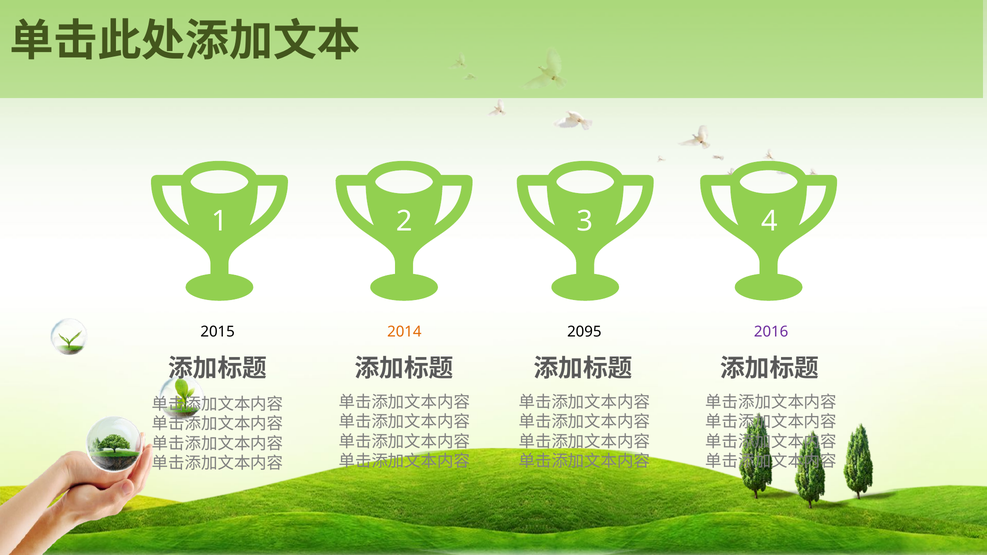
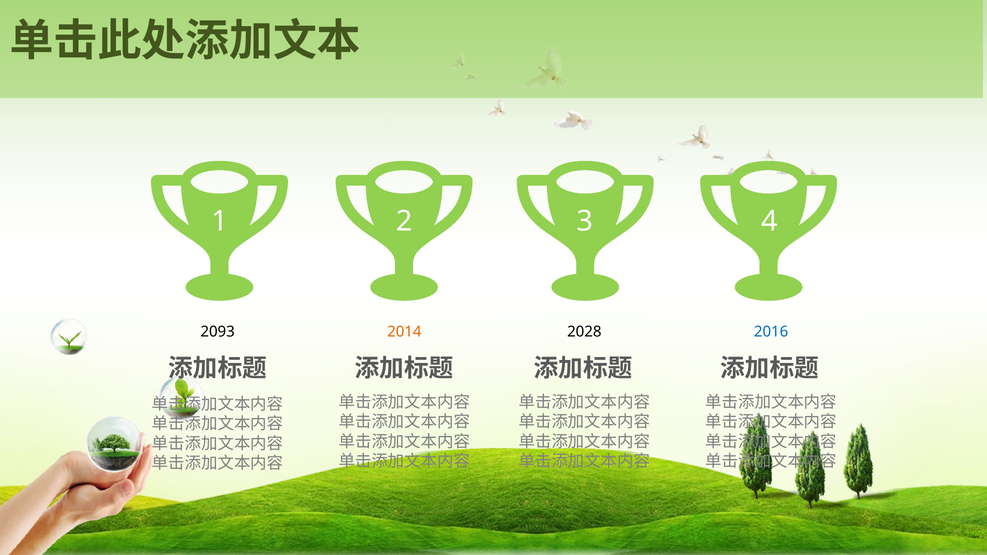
2015: 2015 -> 2093
2095: 2095 -> 2028
2016 colour: purple -> blue
